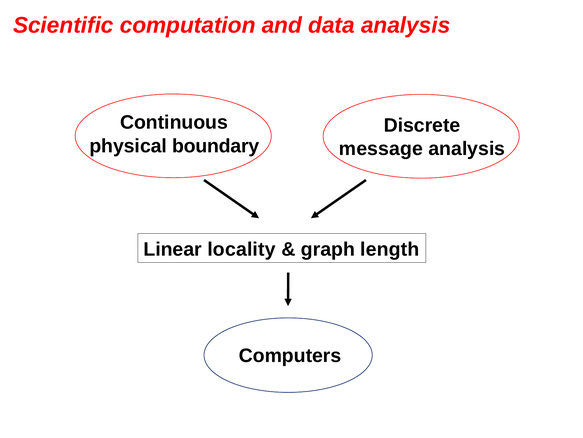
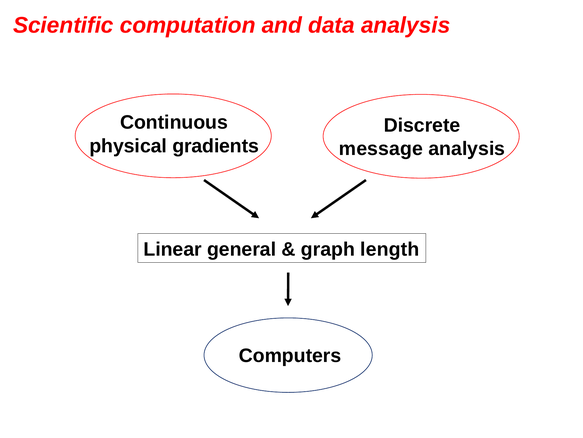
boundary: boundary -> gradients
locality: locality -> general
